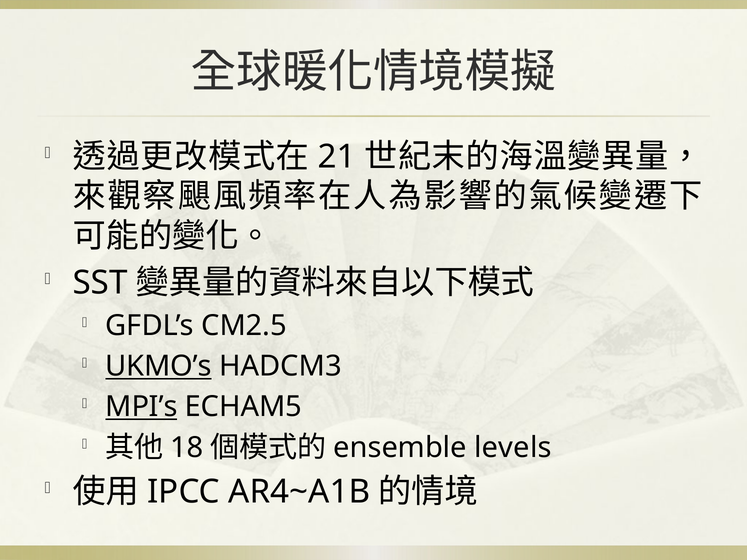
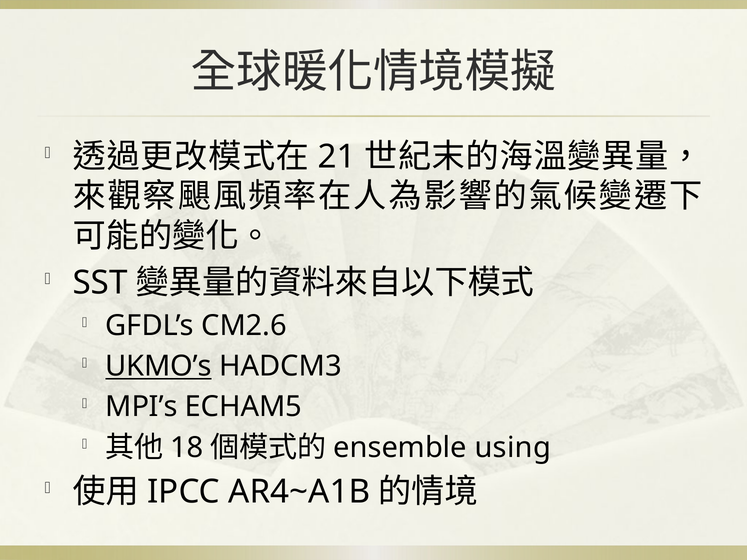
CM2.5: CM2.5 -> CM2.6
MPI’s underline: present -> none
levels: levels -> using
